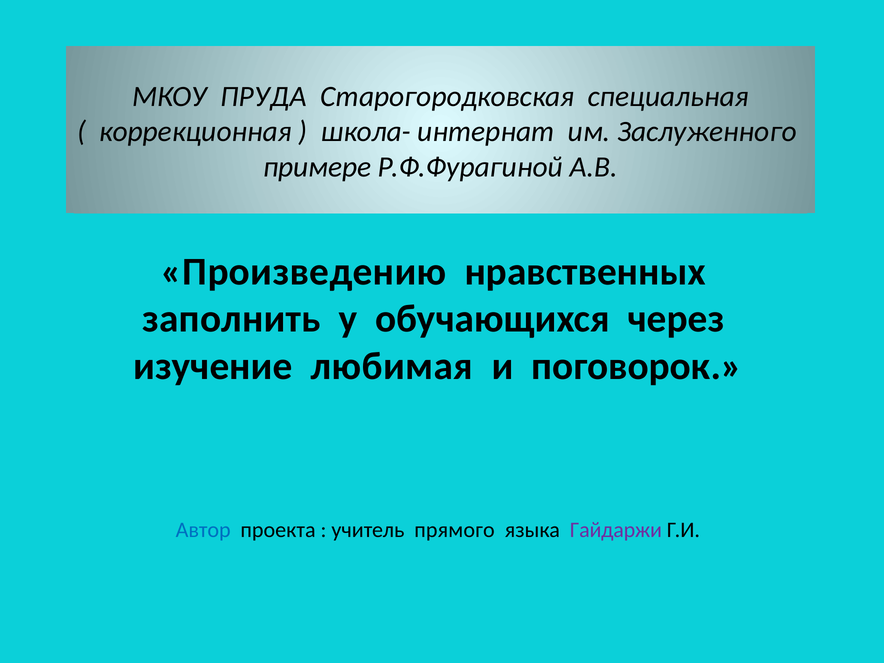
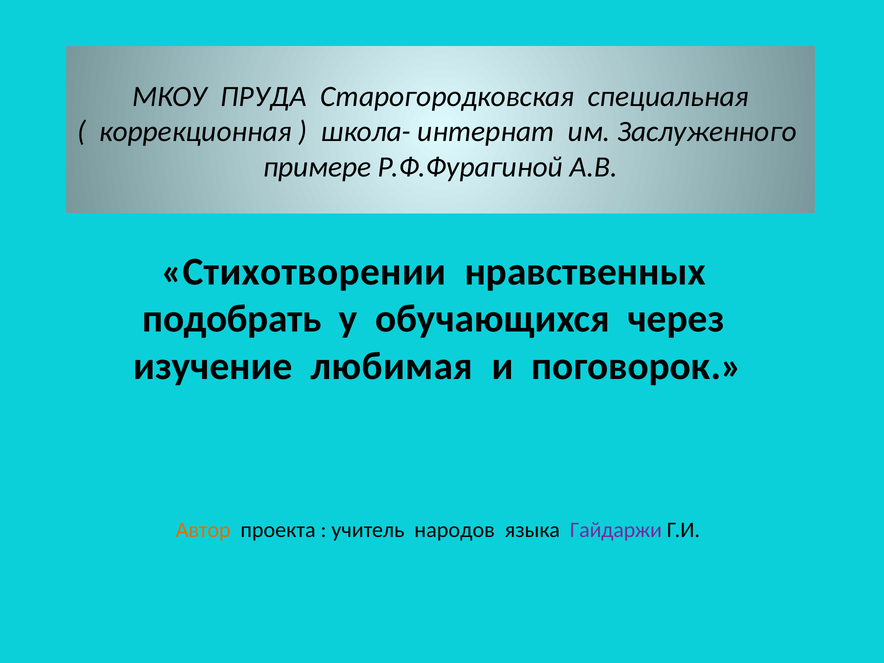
Произведению: Произведению -> Стихотворении
заполнить: заполнить -> подобрать
Автор colour: blue -> orange
прямого: прямого -> народов
